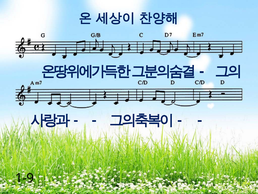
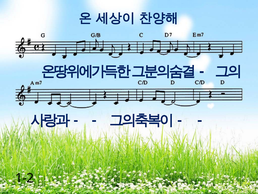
1-9: 1-9 -> 1-2
